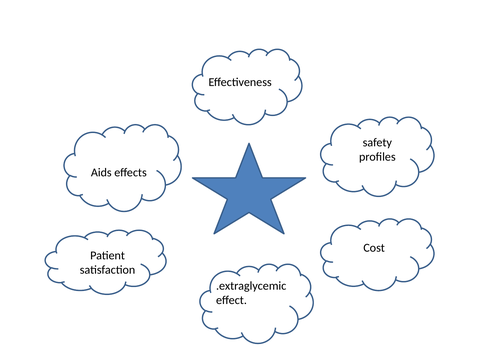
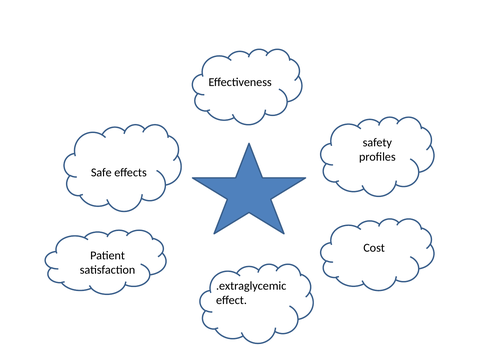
Aids: Aids -> Safe
